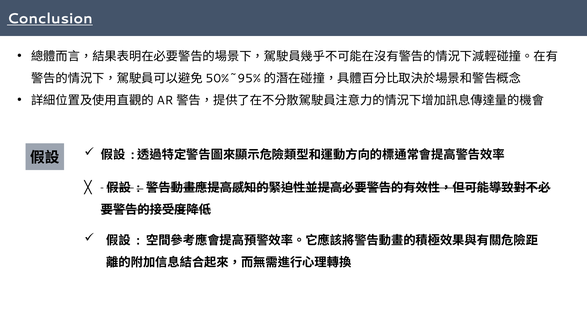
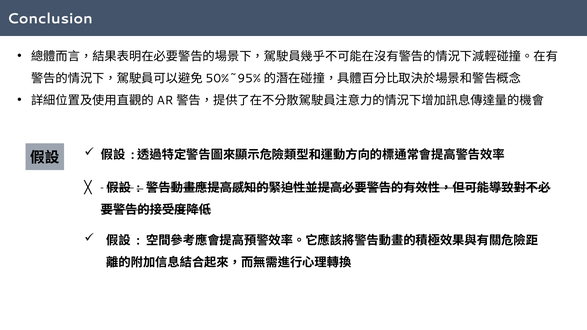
Conclusion underline: present -> none
